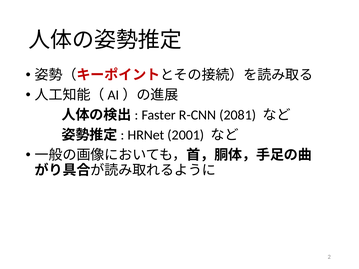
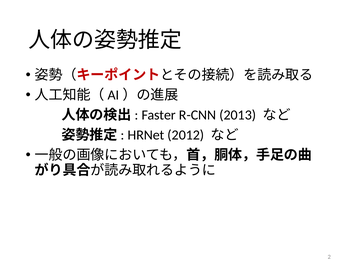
2081: 2081 -> 2013
2001: 2001 -> 2012
